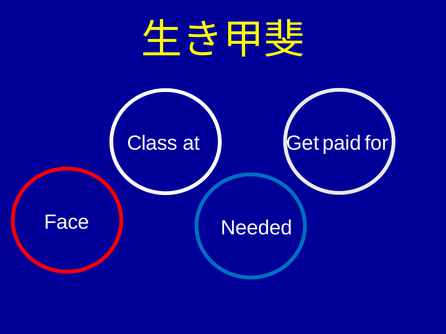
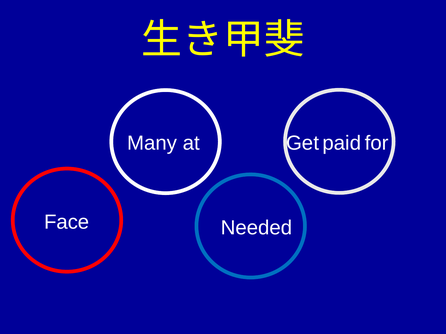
Class: Class -> Many
